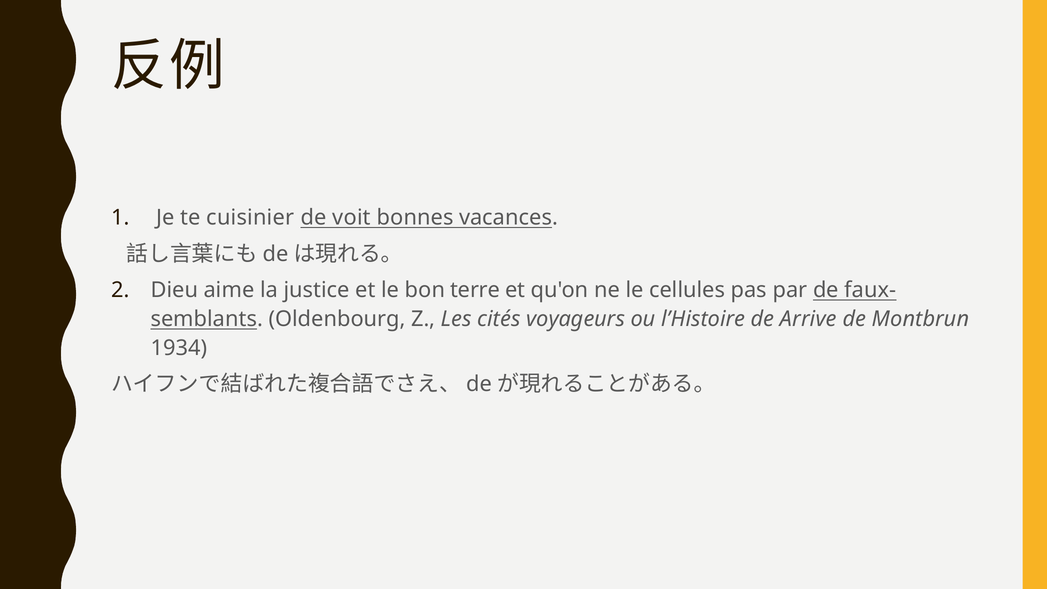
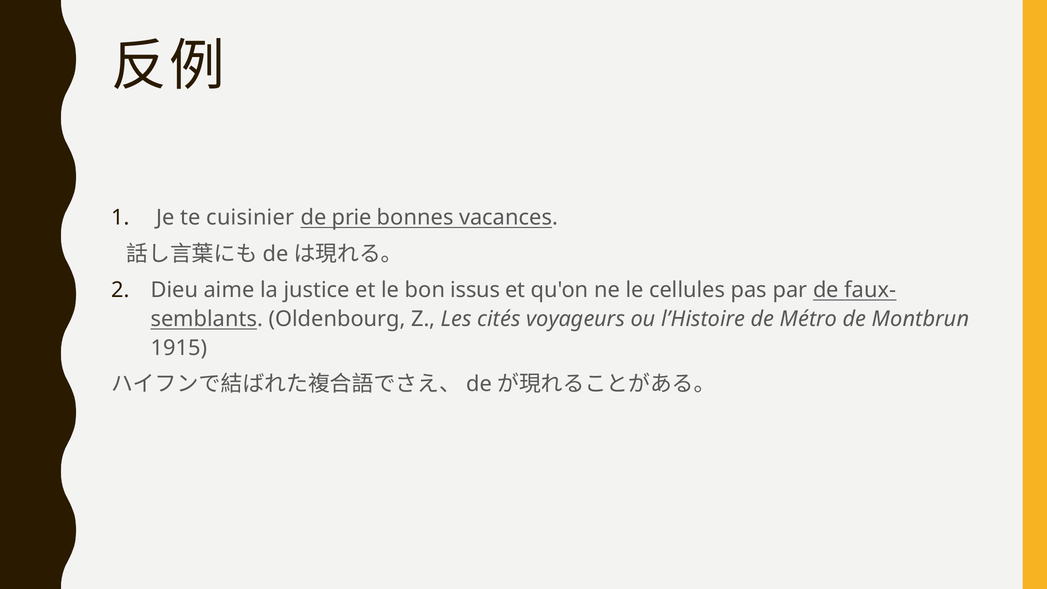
voit: voit -> prie
terre: terre -> issus
Arrive: Arrive -> Métro
1934: 1934 -> 1915
